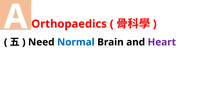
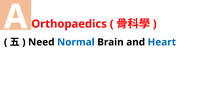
Heart colour: purple -> blue
